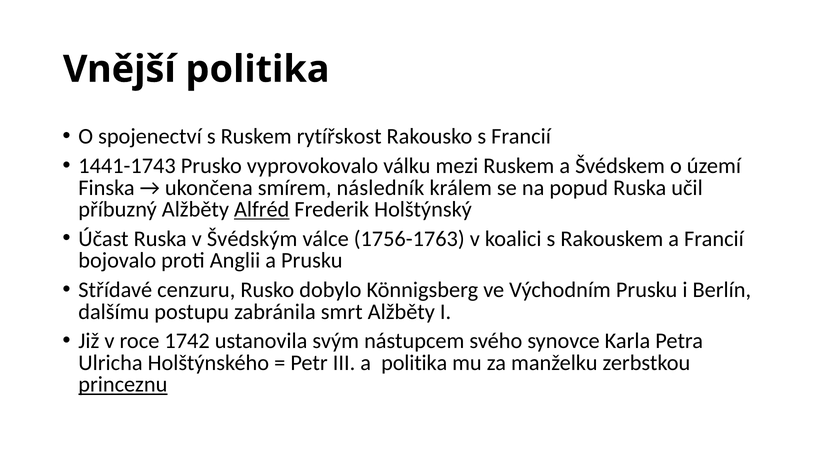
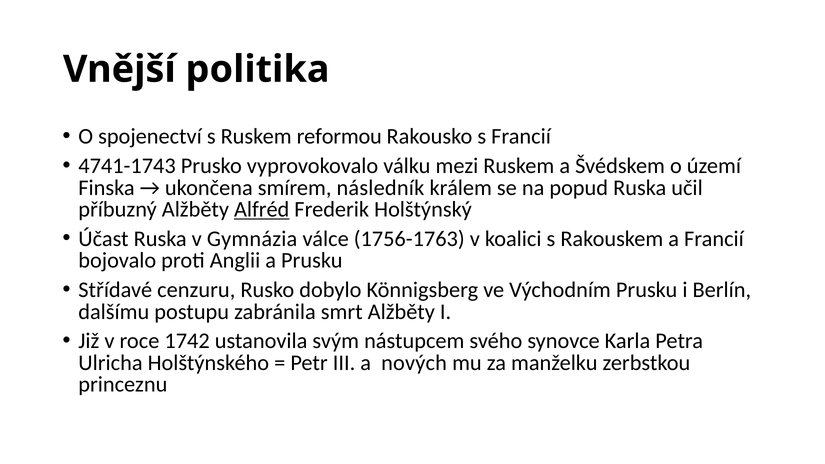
rytířskost: rytířskost -> reformou
1441-1743: 1441-1743 -> 4741-1743
Švédským: Švédským -> Gymnázia
a politika: politika -> nových
princeznu underline: present -> none
